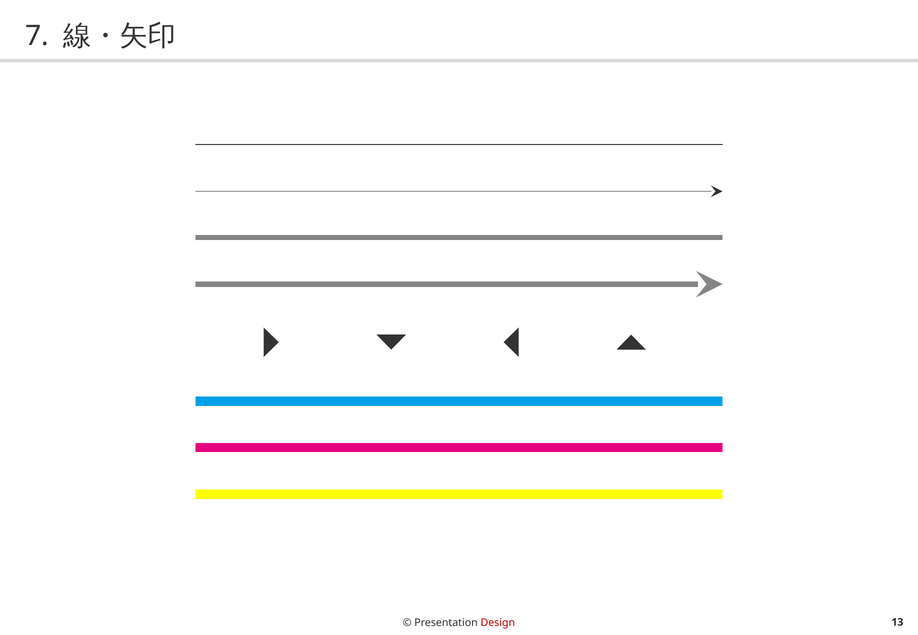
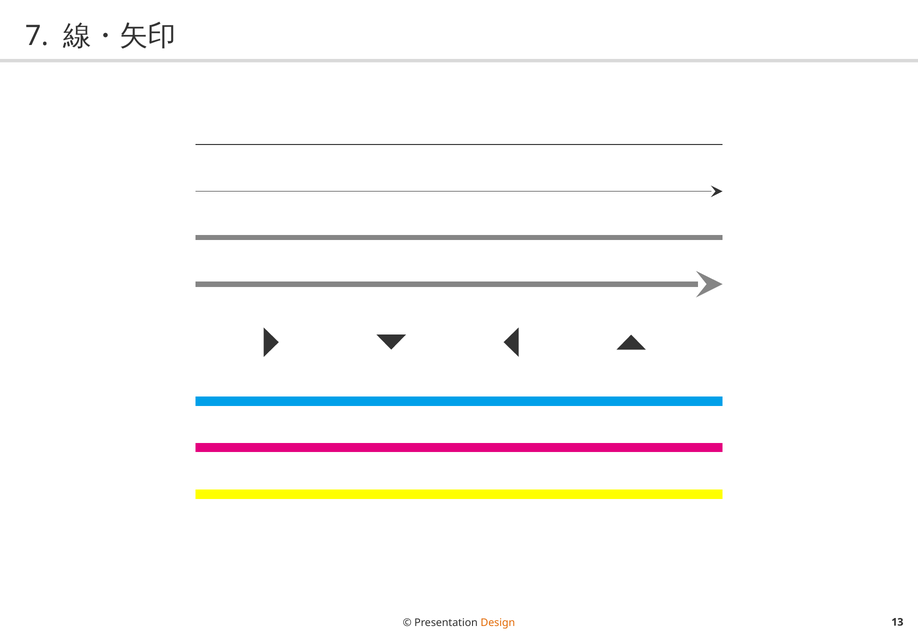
Design colour: red -> orange
